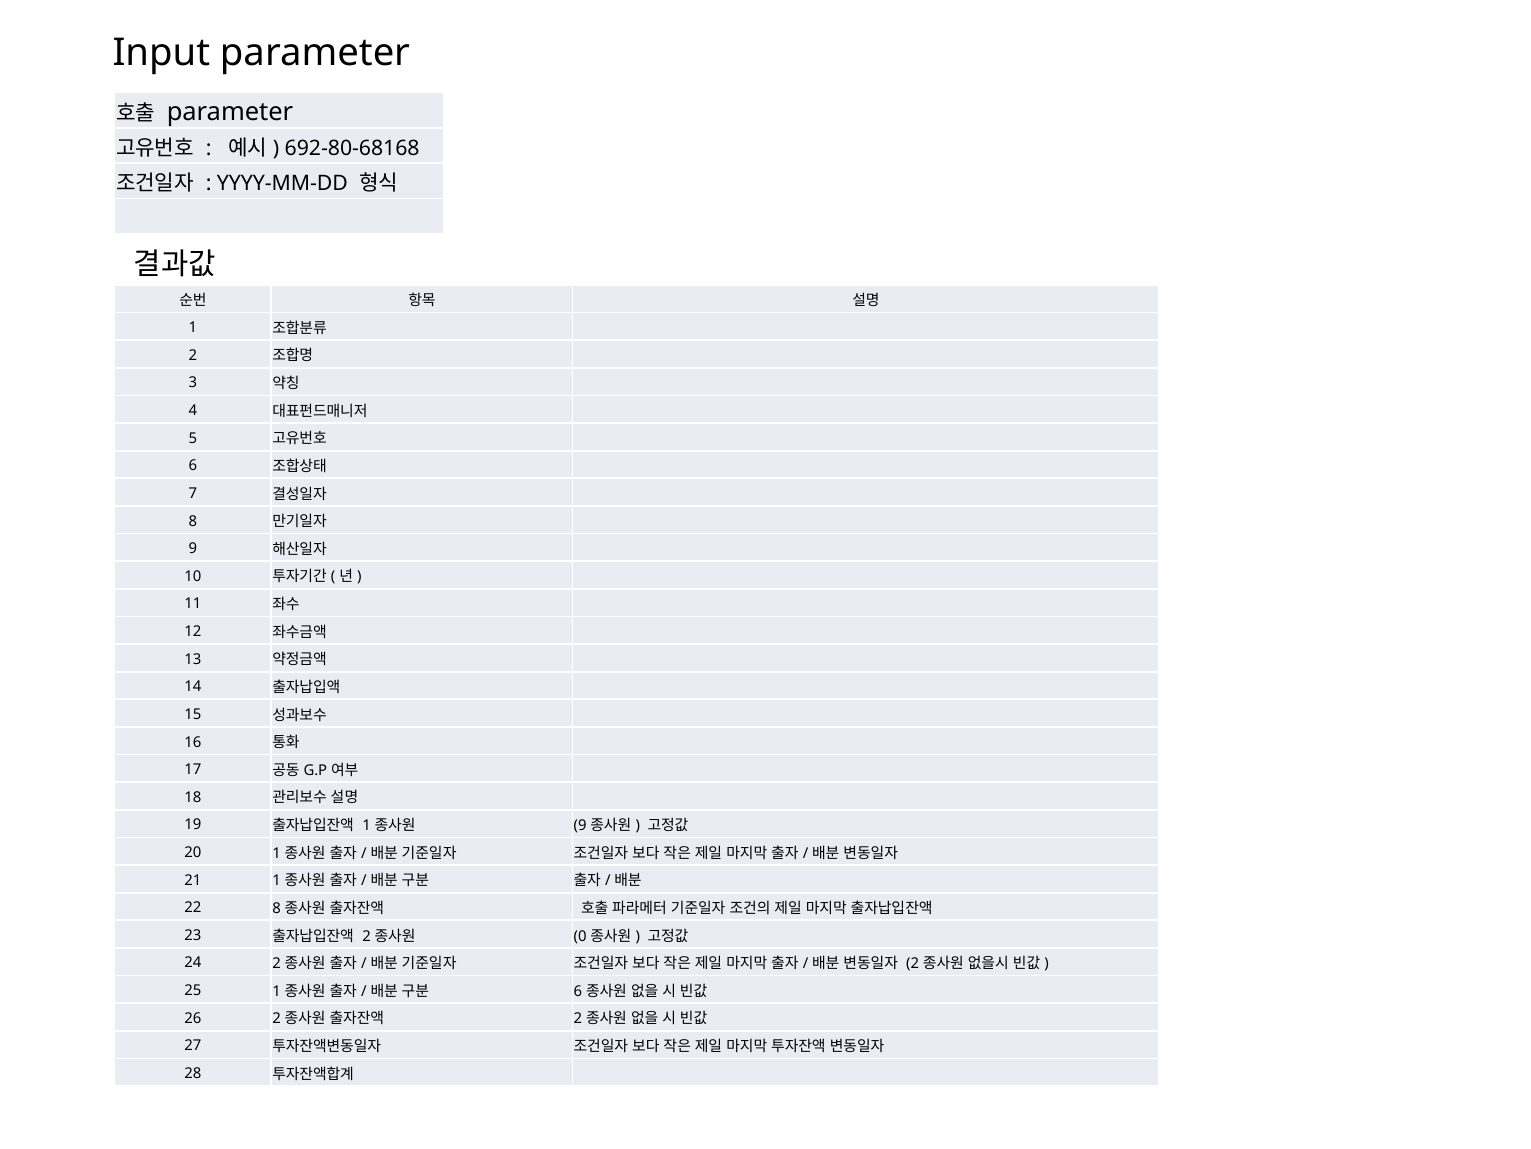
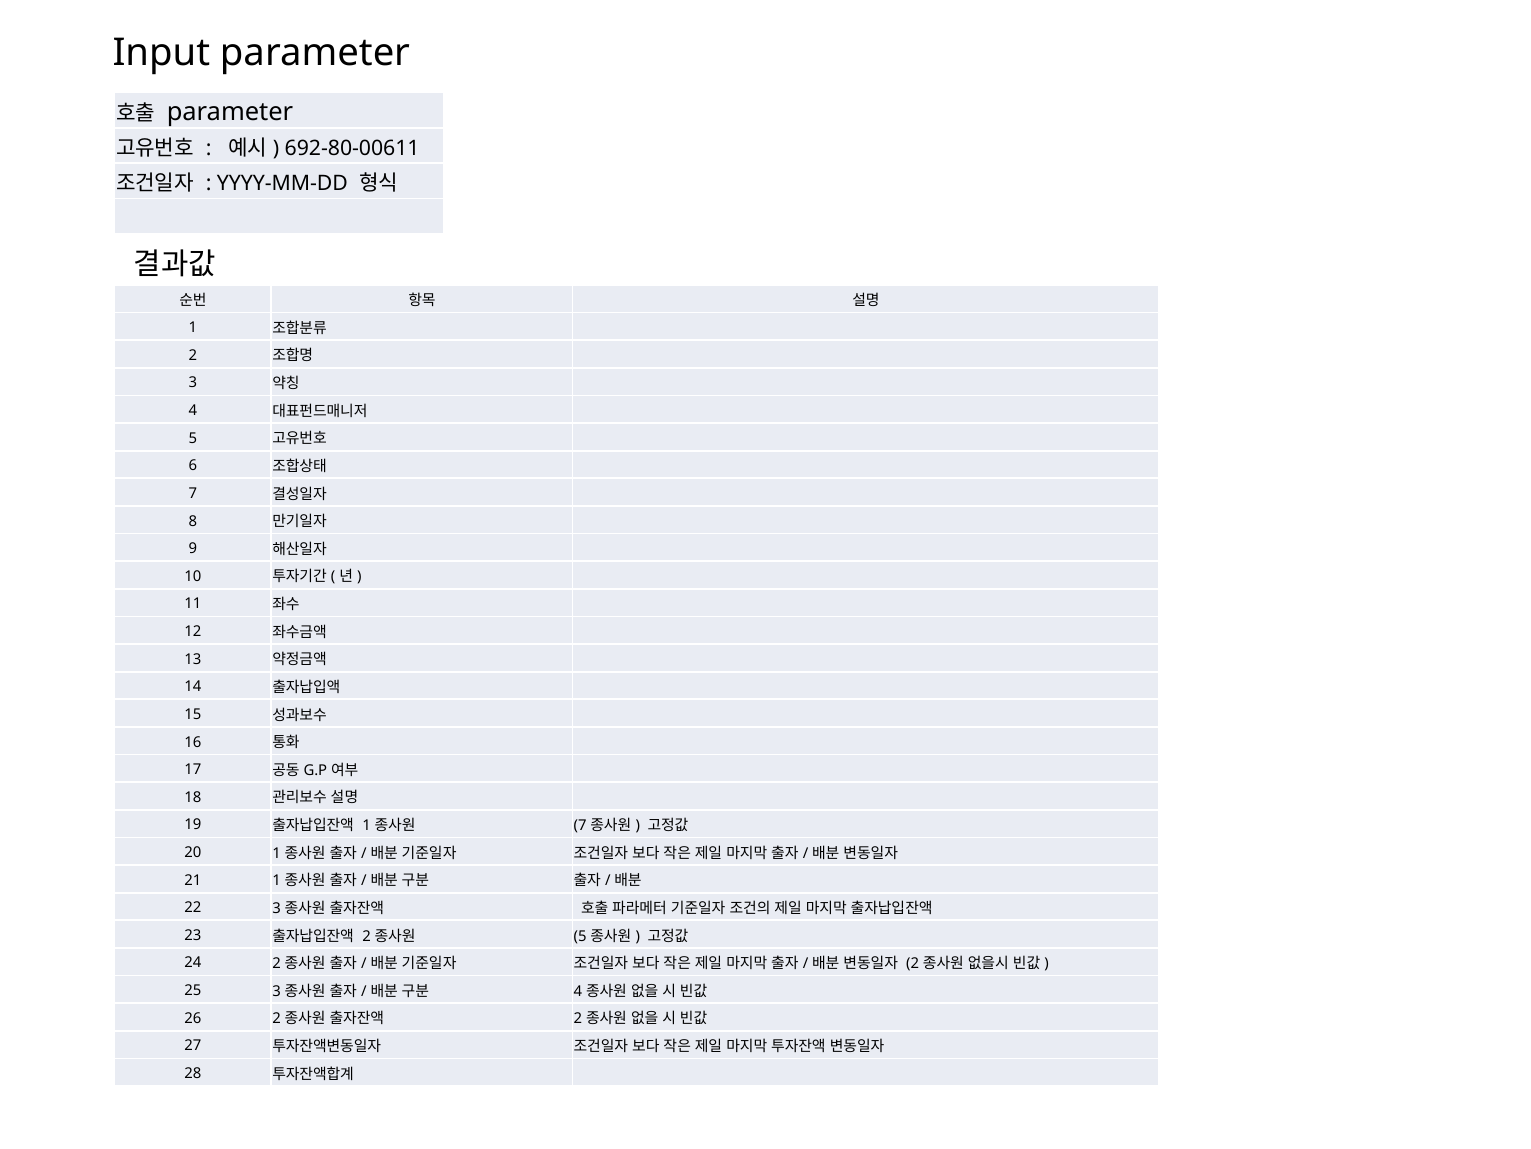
692-80-68168: 692-80-68168 -> 692-80-00611
9 at (580, 825): 9 -> 7
22 8: 8 -> 3
0 at (580, 936): 0 -> 5
25 1: 1 -> 3
6 at (578, 991): 6 -> 4
